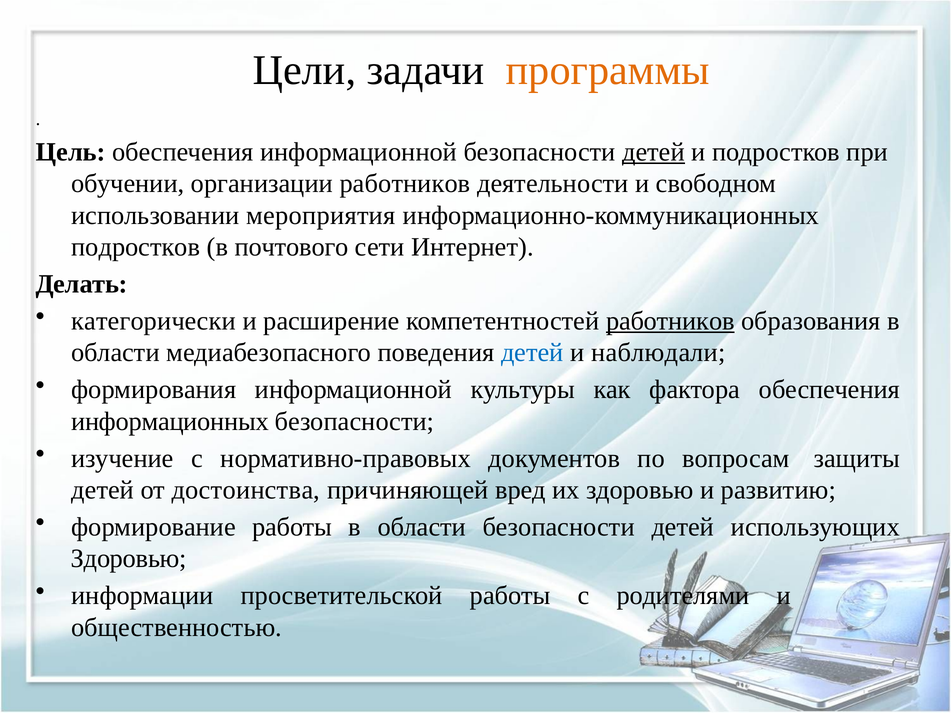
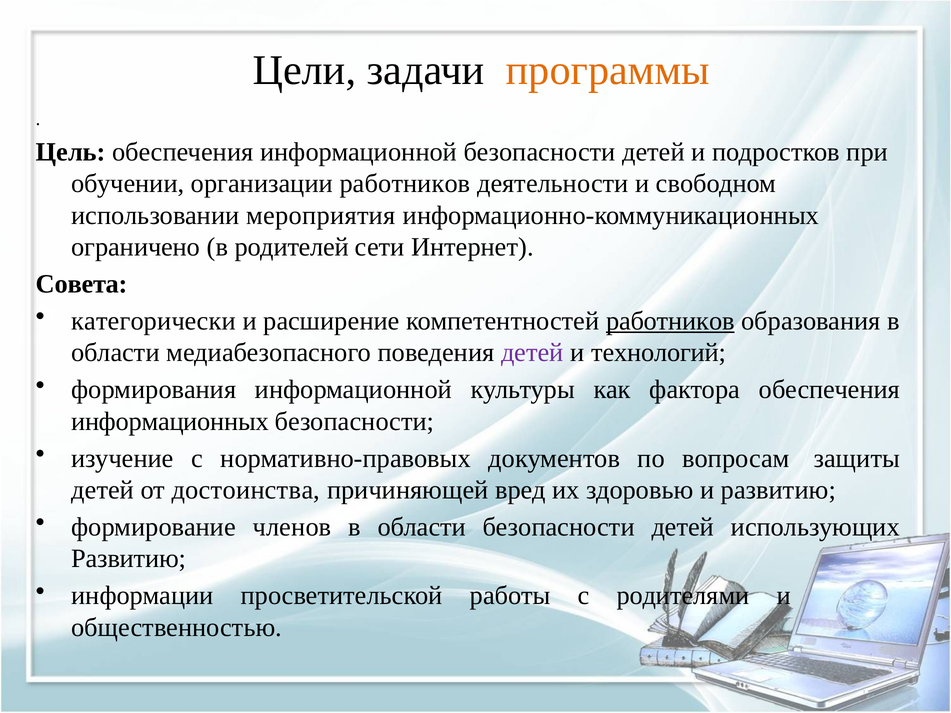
детей at (653, 152) underline: present -> none
подростков at (136, 247): подростков -> ограничено
почтового: почтового -> родителей
Делать: Делать -> Совета
детей at (532, 353) colour: blue -> purple
наблюдали: наблюдали -> технологий
формирование работы: работы -> членов
Здоровью at (129, 559): Здоровью -> Развитию
